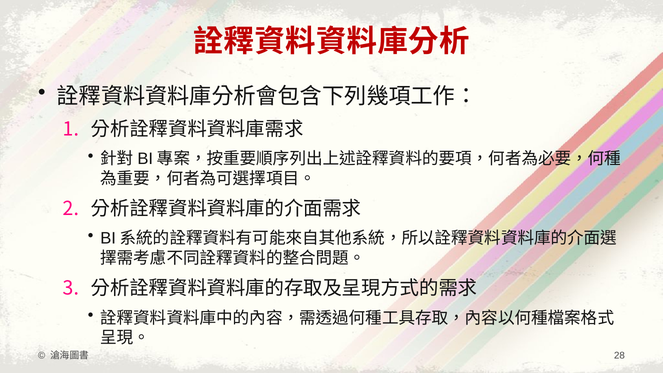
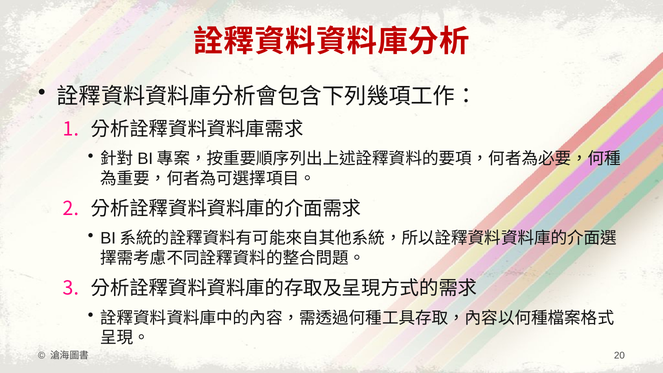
28: 28 -> 20
